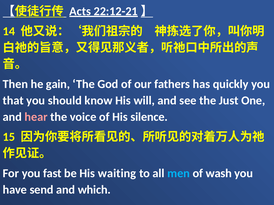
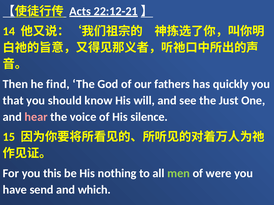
gain: gain -> find
fast: fast -> this
waiting: waiting -> nothing
men colour: light blue -> light green
wash: wash -> were
